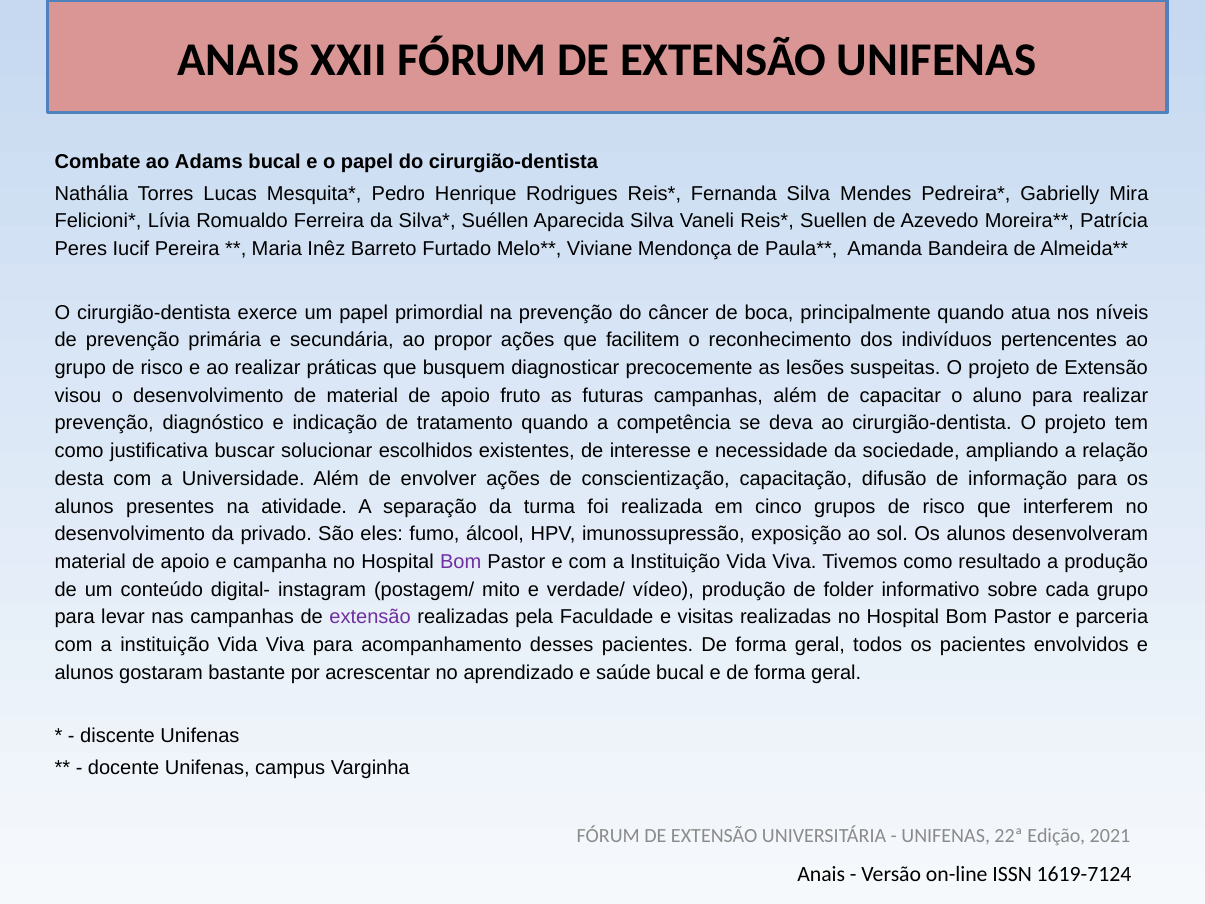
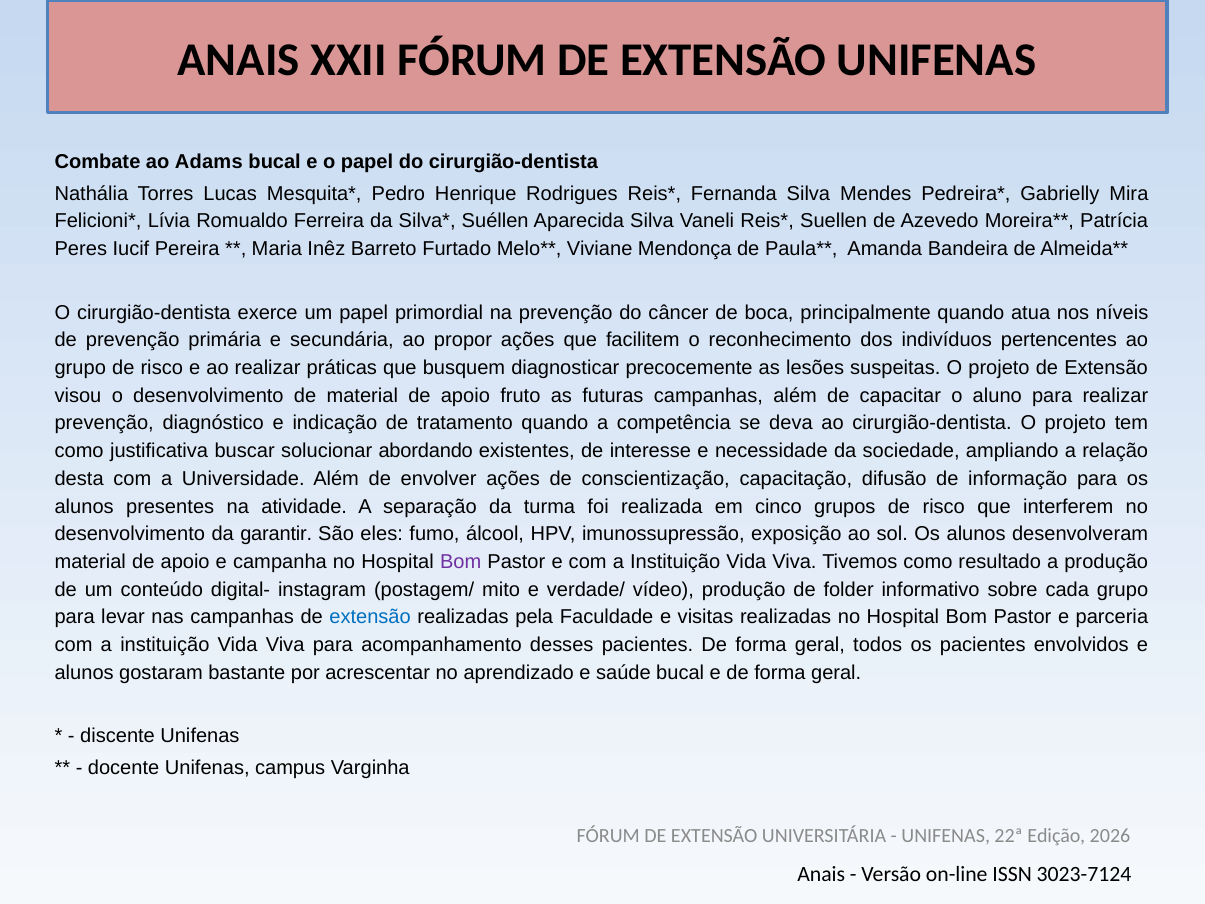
escolhidos: escolhidos -> abordando
privado: privado -> garantir
extensão at (370, 617) colour: purple -> blue
2021: 2021 -> 2026
1619-7124: 1619-7124 -> 3023-7124
